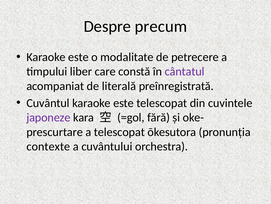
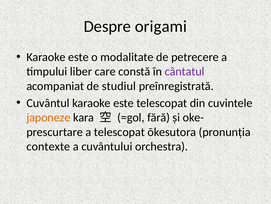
precum: precum -> origami
literală: literală -> studiul
japoneze colour: purple -> orange
